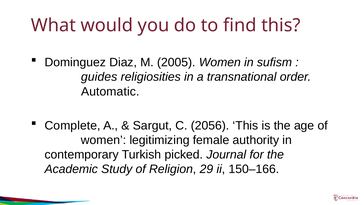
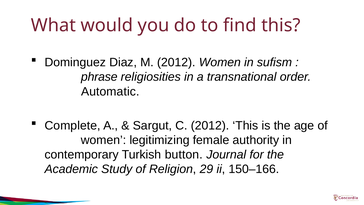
M 2005: 2005 -> 2012
guides: guides -> phrase
C 2056: 2056 -> 2012
picked: picked -> button
